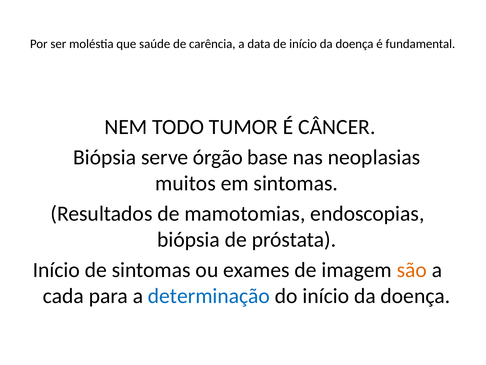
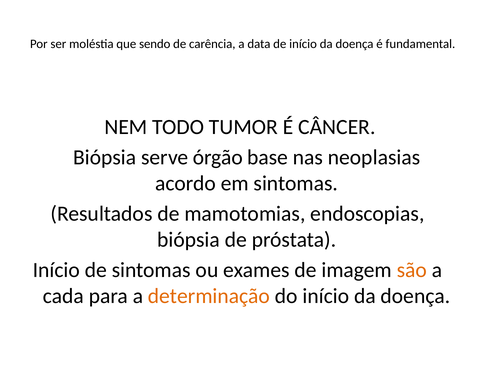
saúde: saúde -> sendo
muitos: muitos -> acordo
determinação colour: blue -> orange
